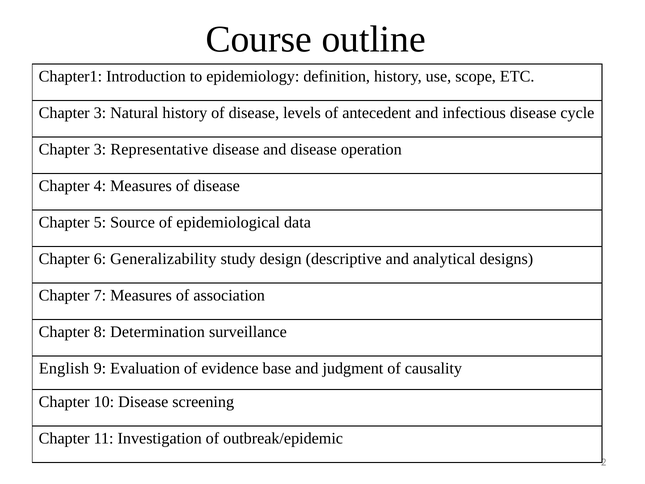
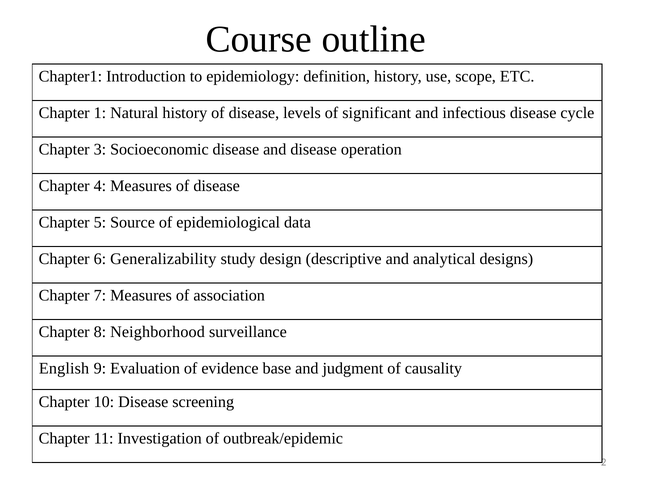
3 at (100, 113): 3 -> 1
antecedent: antecedent -> significant
Representative: Representative -> Socioeconomic
Determination: Determination -> Neighborhood
